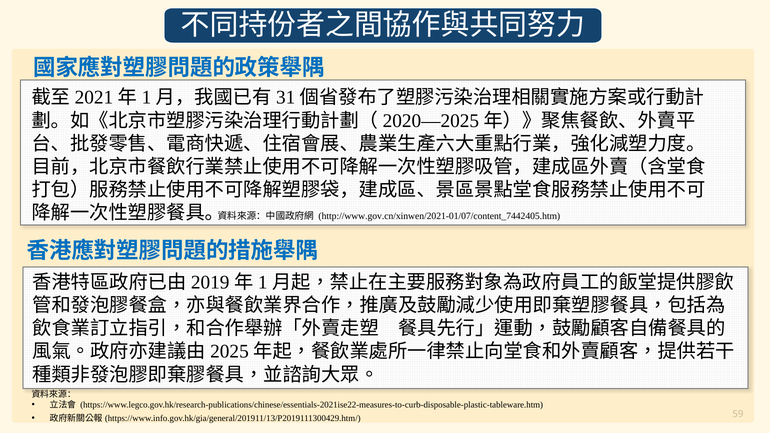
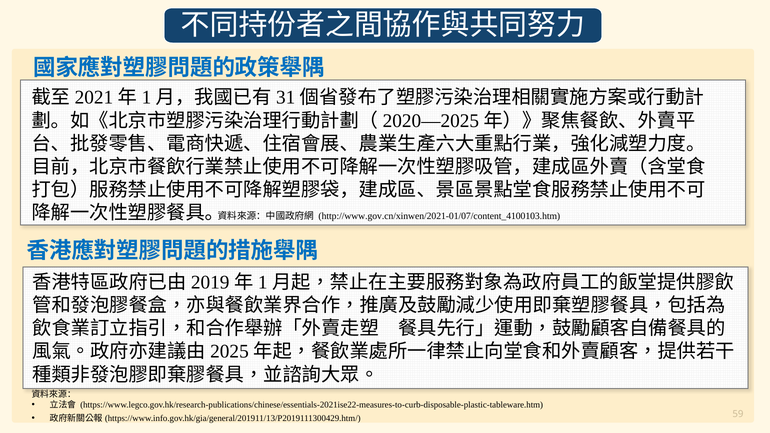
http://www.gov.cn/xinwen/2021-01/07/content_7442405.htm: http://www.gov.cn/xinwen/2021-01/07/content_7442405.htm -> http://www.gov.cn/xinwen/2021-01/07/content_4100103.htm
